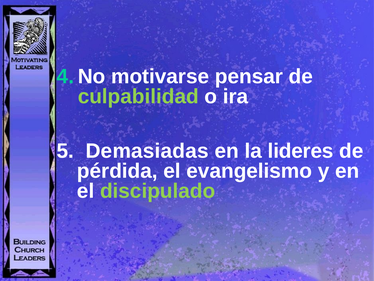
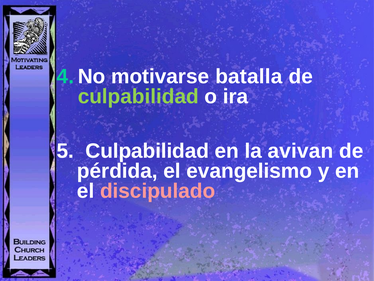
pensar: pensar -> batalla
5 Demasiadas: Demasiadas -> Culpabilidad
lideres: lideres -> avivan
discipulado colour: light green -> pink
